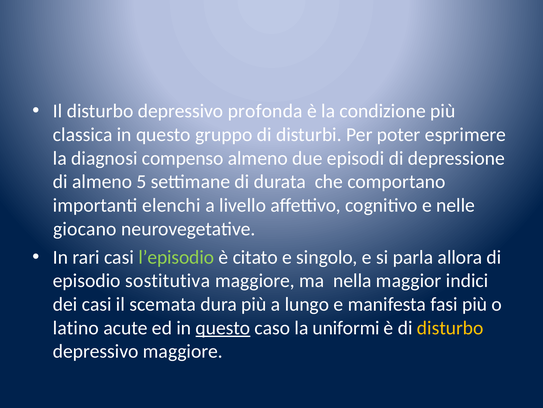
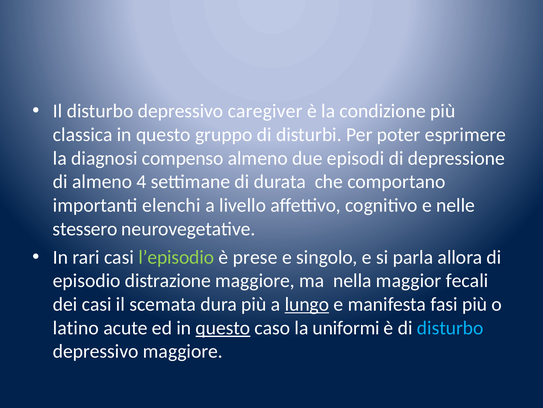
profonda: profonda -> caregiver
5: 5 -> 4
giocano: giocano -> stessero
citato: citato -> prese
sostitutiva: sostitutiva -> distrazione
indici: indici -> fecali
lungo underline: none -> present
disturbo at (450, 327) colour: yellow -> light blue
